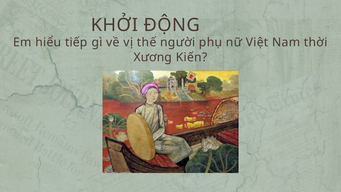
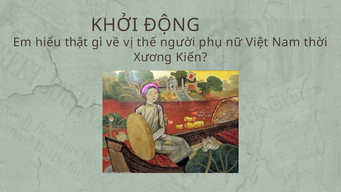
tiếp: tiếp -> thật
